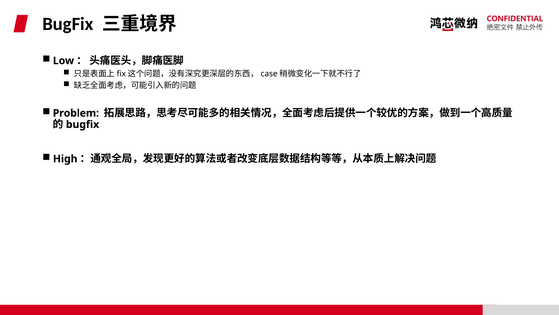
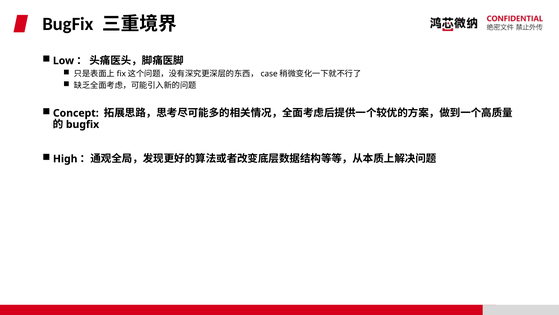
Problem: Problem -> Concept
